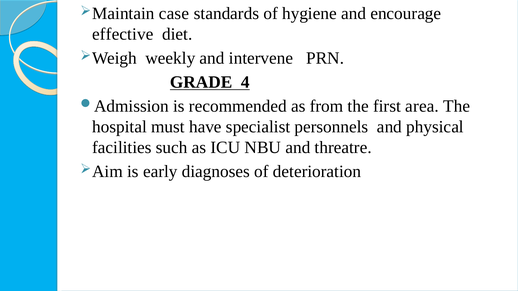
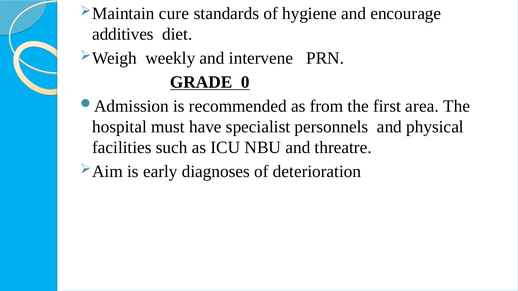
case: case -> cure
effective: effective -> additives
4: 4 -> 0
